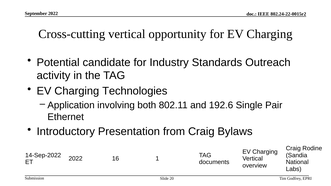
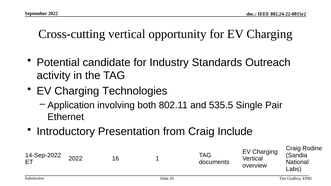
192.6: 192.6 -> 535.5
Bylaws: Bylaws -> Include
